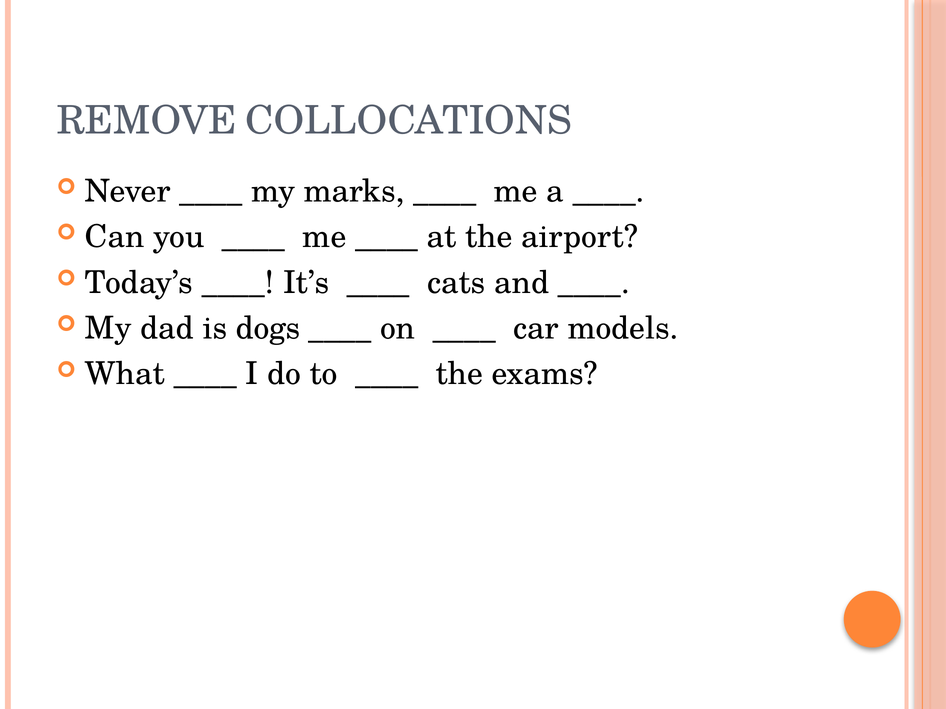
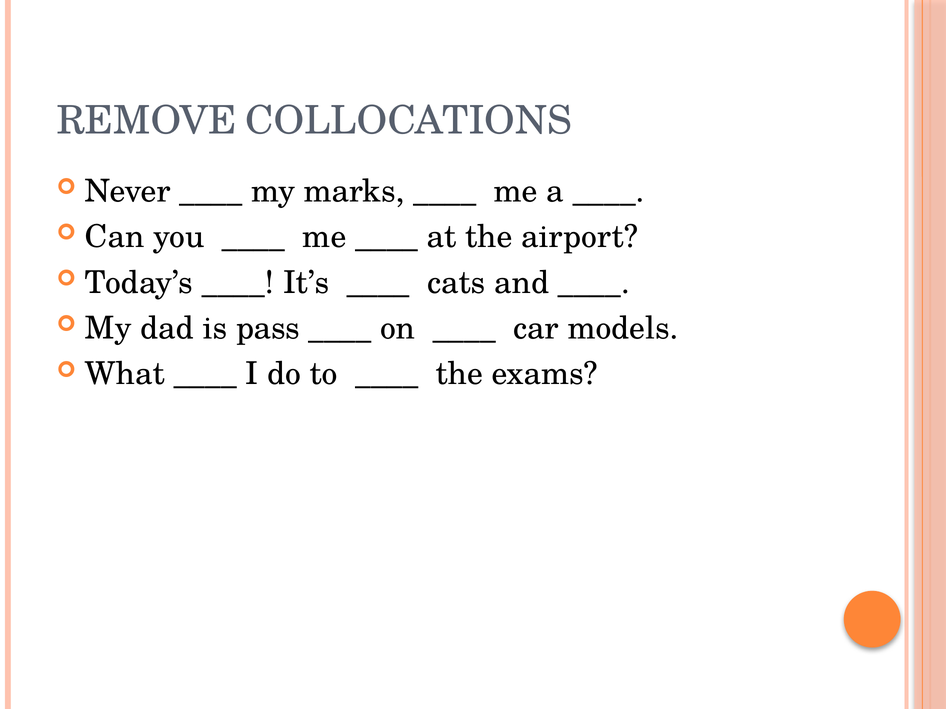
dogs: dogs -> pass
